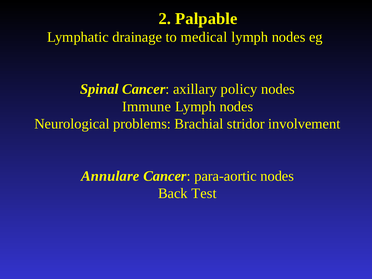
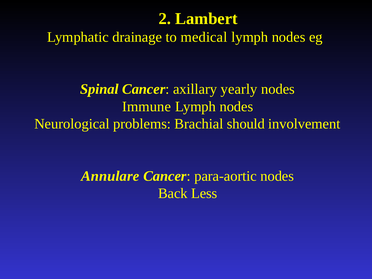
Palpable: Palpable -> Lambert
policy: policy -> yearly
stridor: stridor -> should
Test: Test -> Less
